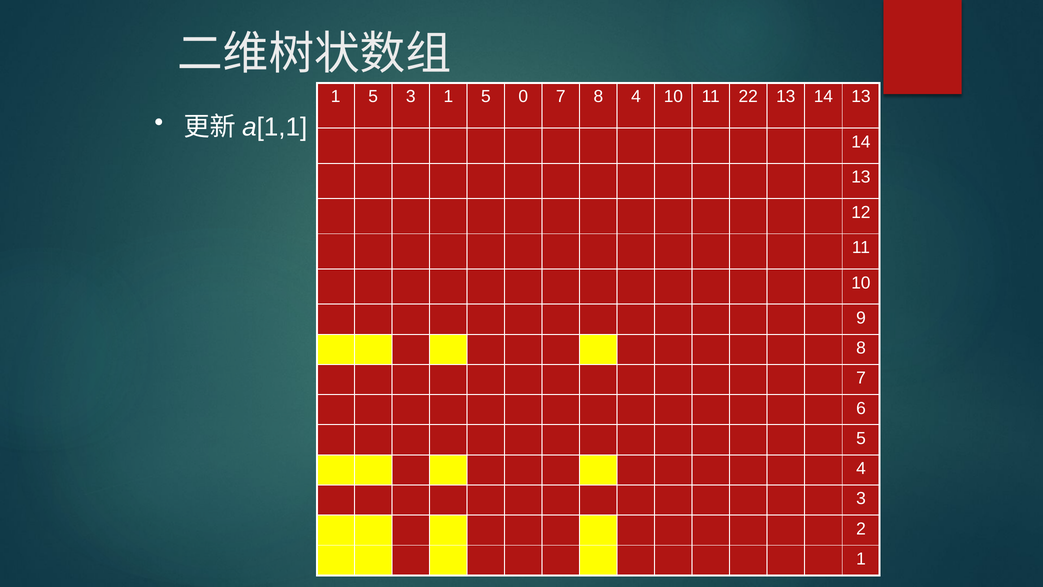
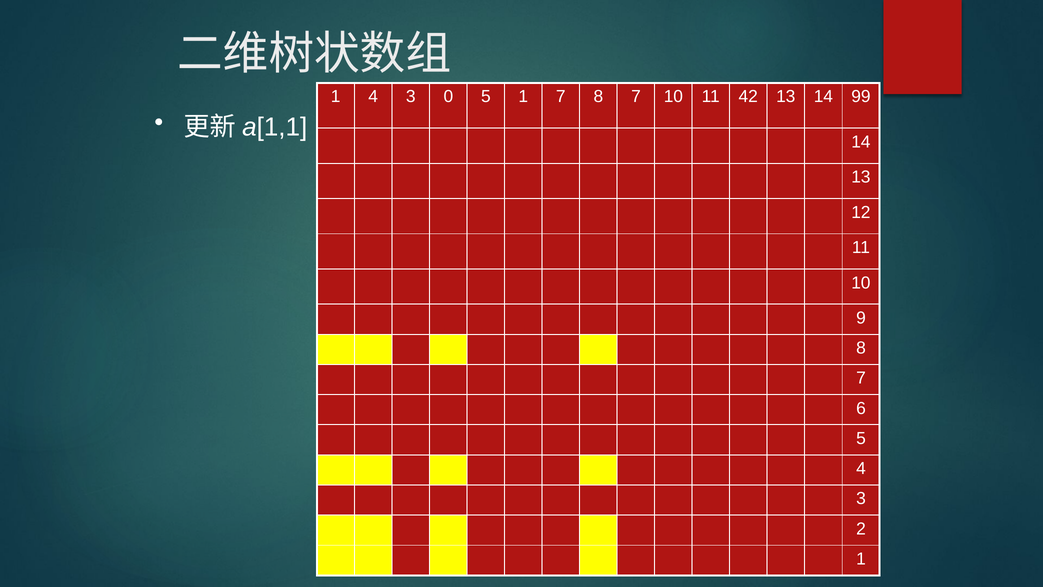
5 at (373, 97): 5 -> 4
3 1: 1 -> 0
5 0: 0 -> 1
7 8 4: 4 -> 7
22: 22 -> 42
13 at (861, 97): 13 -> 99
